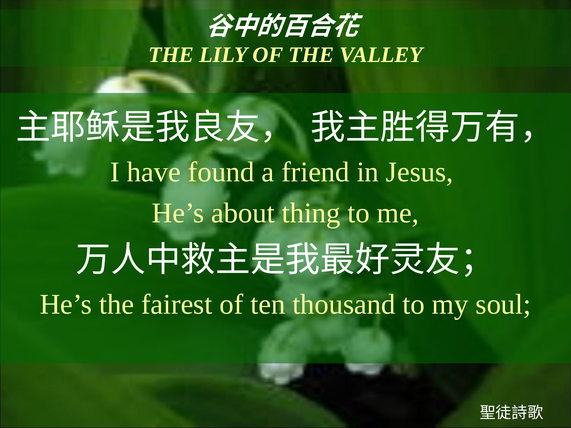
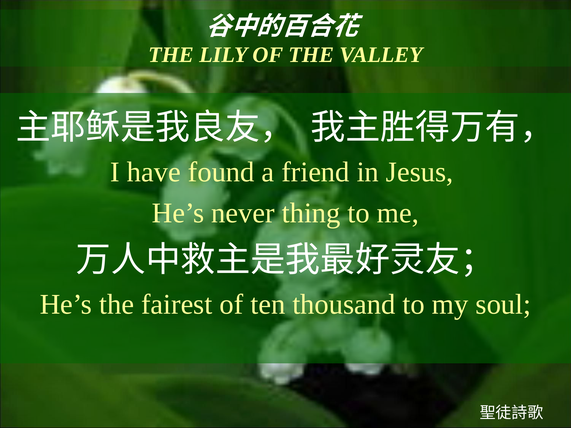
about: about -> never
